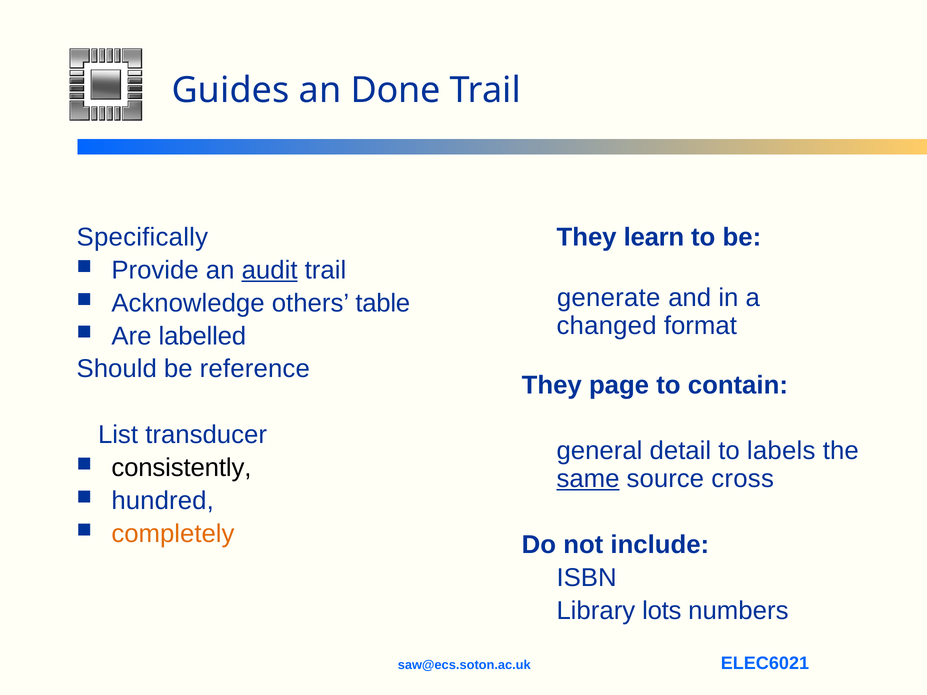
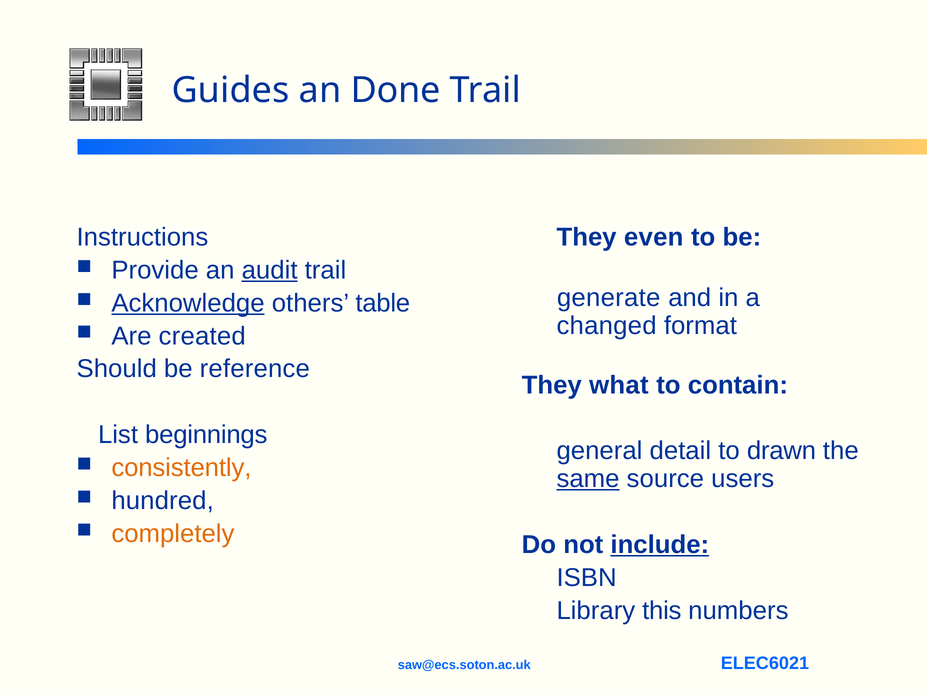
Specifically: Specifically -> Instructions
learn: learn -> even
Acknowledge underline: none -> present
labelled: labelled -> created
page: page -> what
transducer: transducer -> beginnings
labels: labels -> drawn
consistently colour: black -> orange
cross: cross -> users
include underline: none -> present
lots: lots -> this
